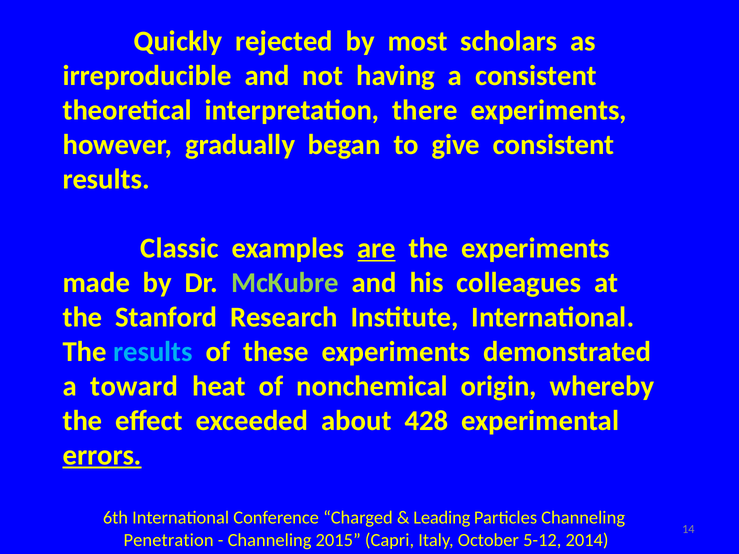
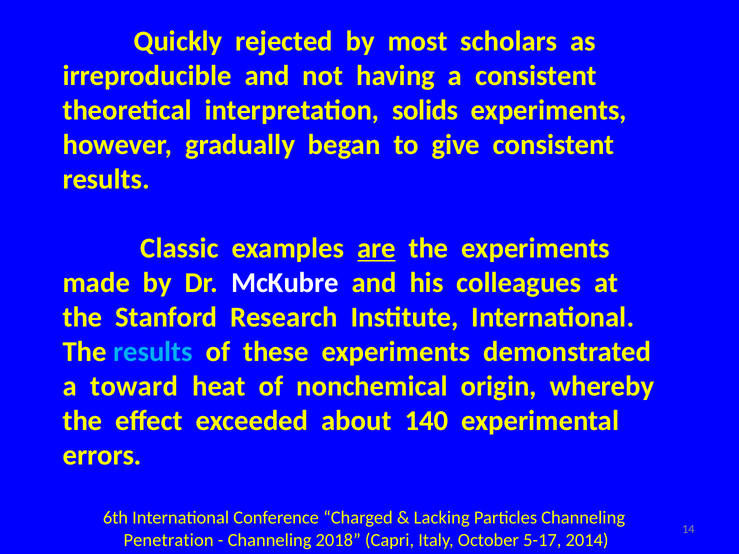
there: there -> solids
McKubre colour: light green -> white
428: 428 -> 140
errors underline: present -> none
Leading: Leading -> Lacking
2015: 2015 -> 2018
5-12: 5-12 -> 5-17
